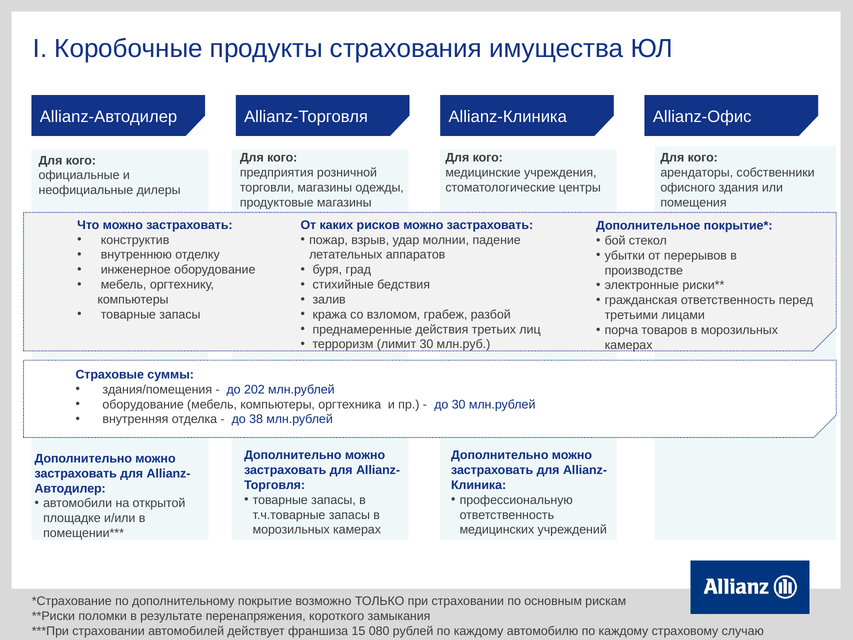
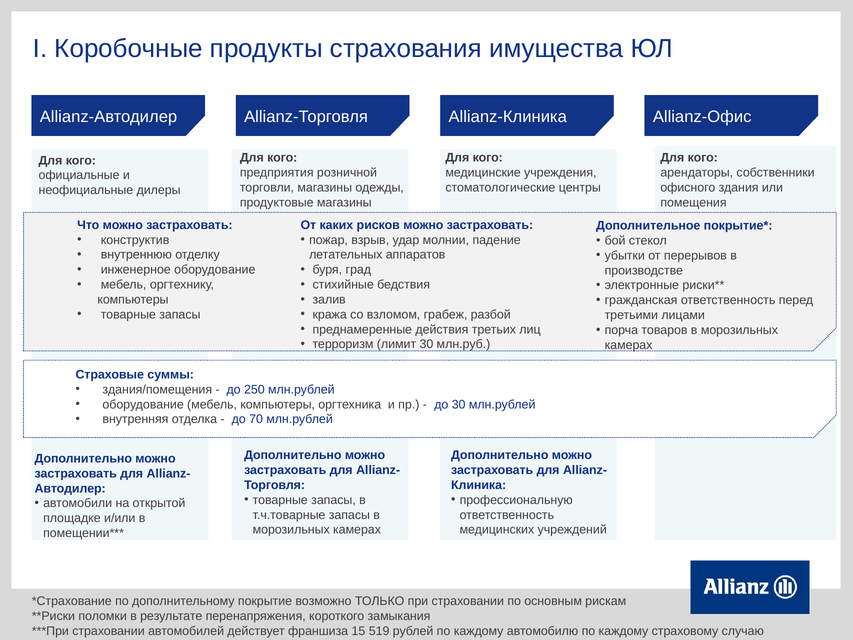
202: 202 -> 250
38: 38 -> 70
080: 080 -> 519
